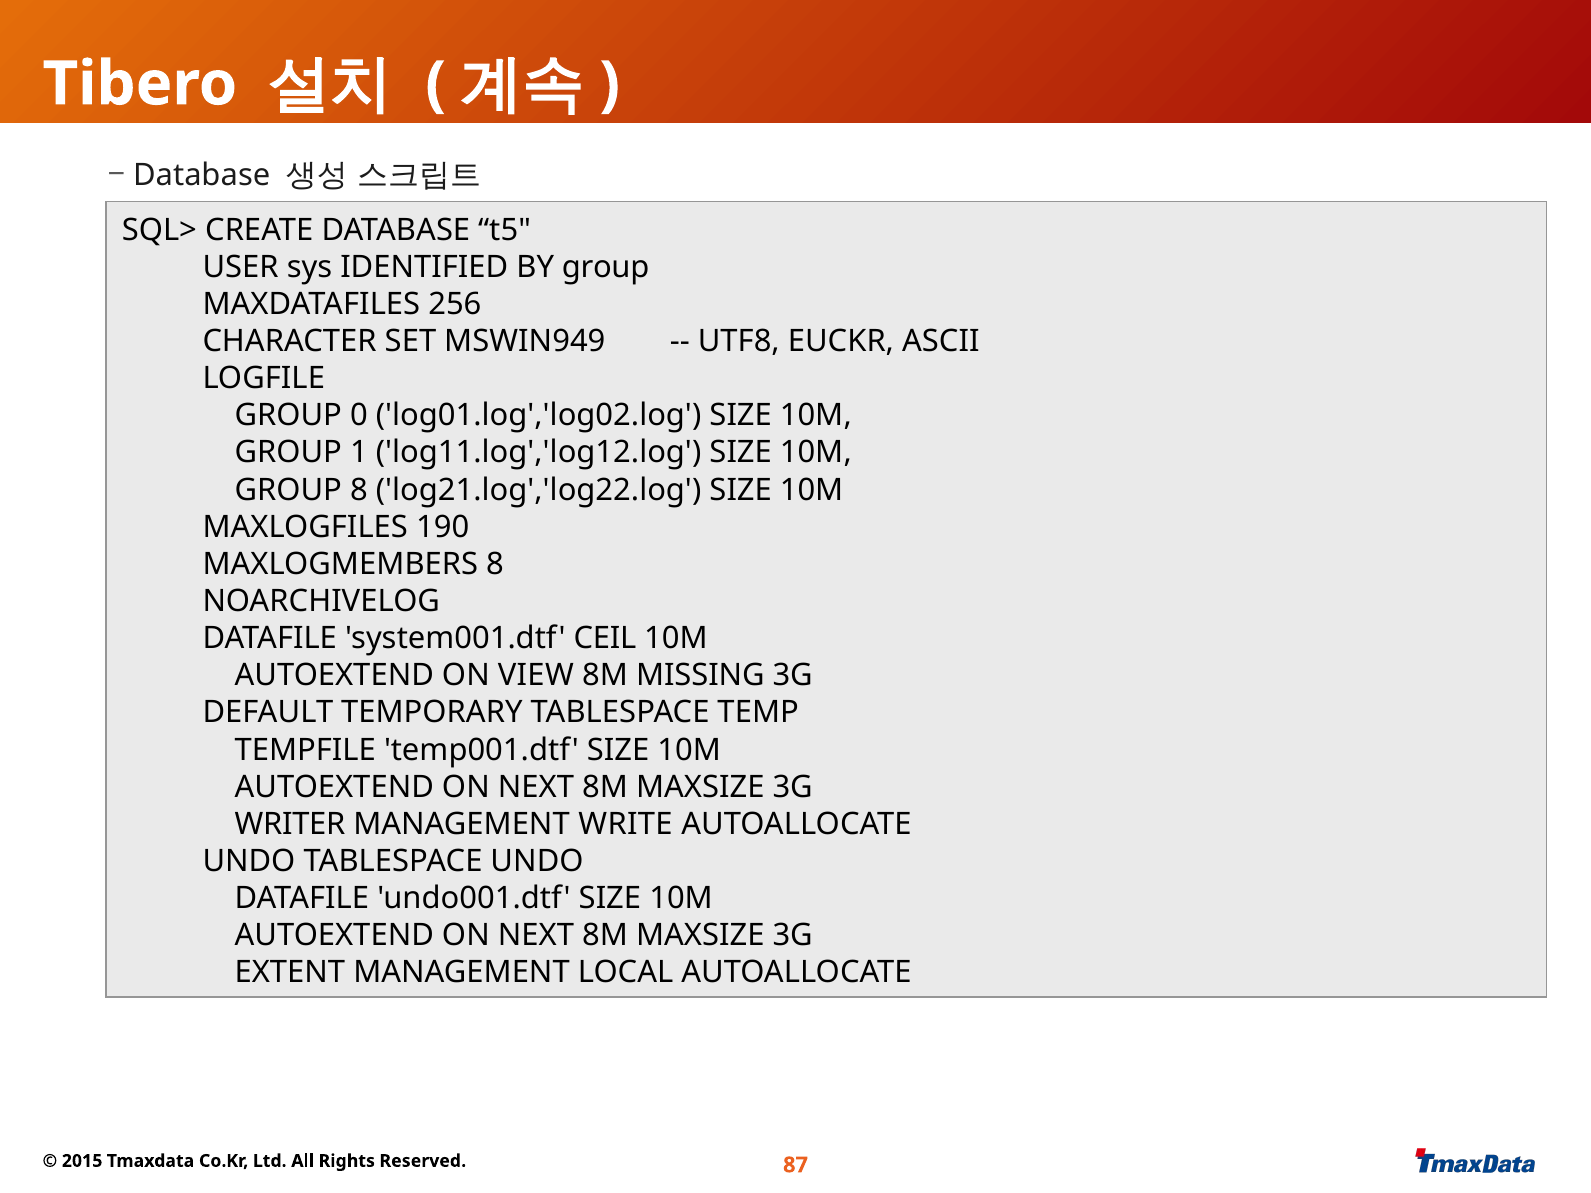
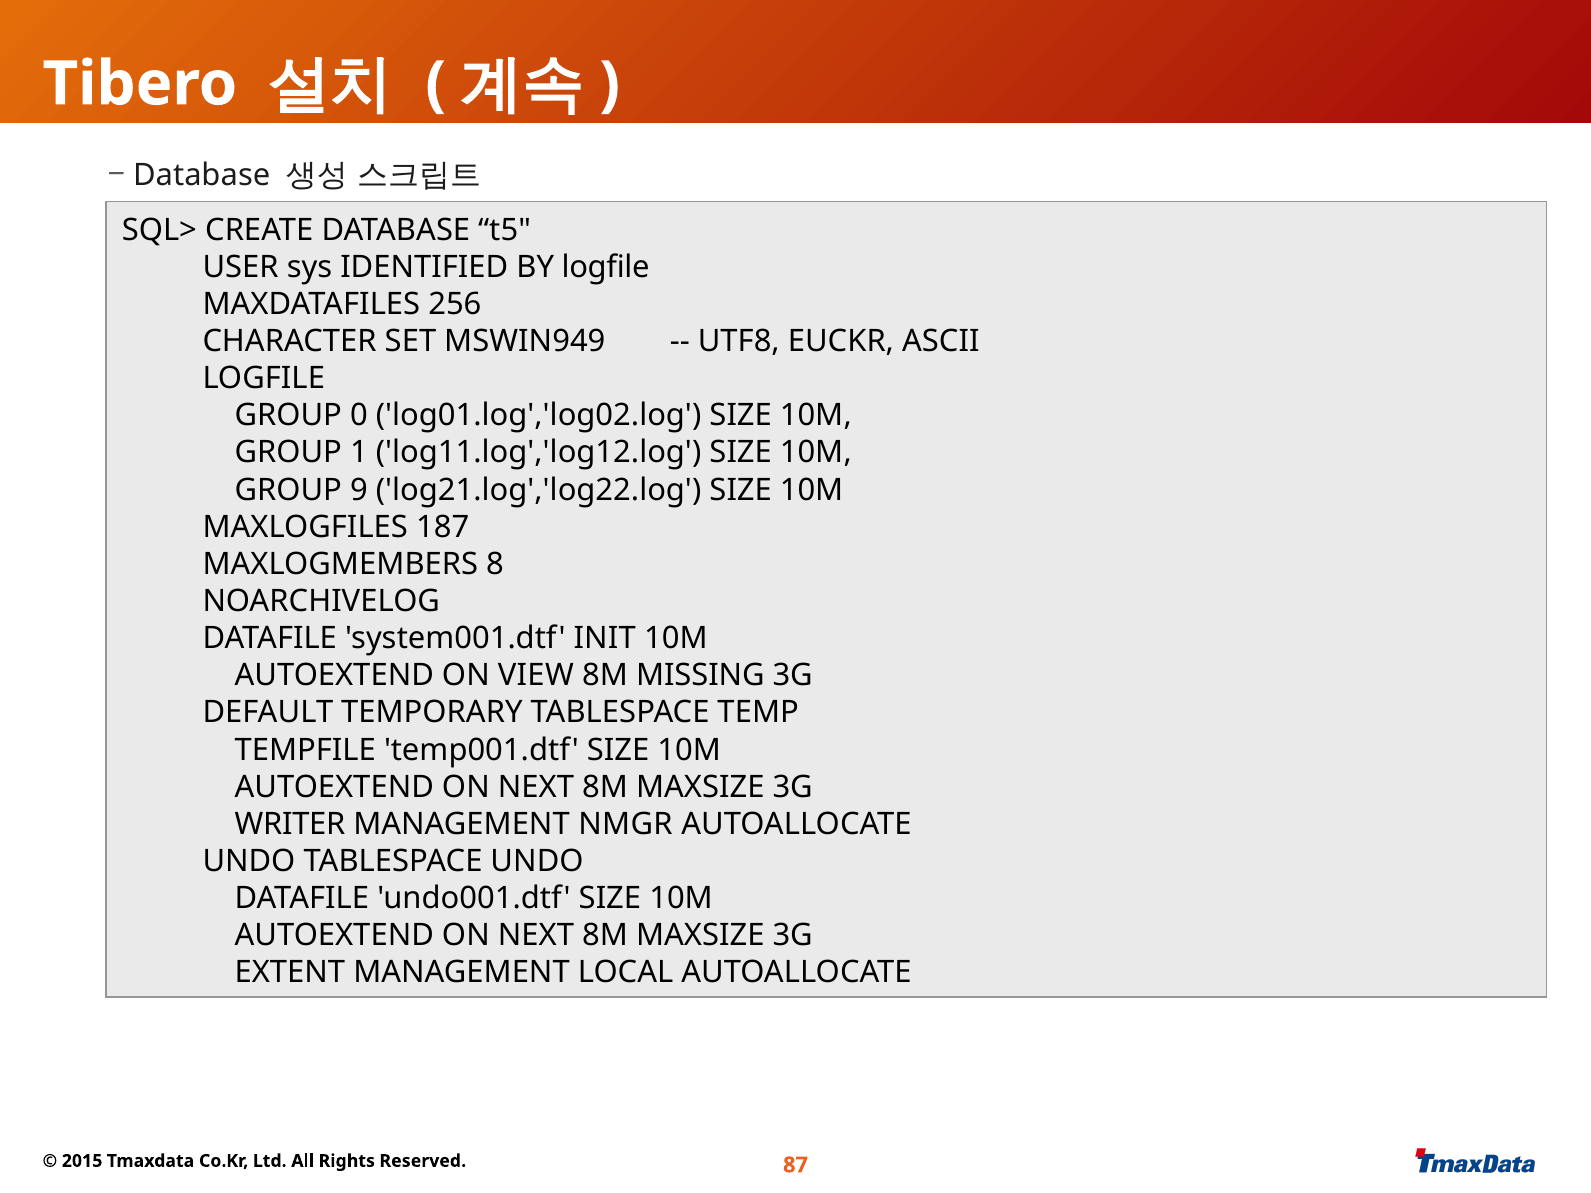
BY group: group -> logfile
GROUP 8: 8 -> 9
190: 190 -> 187
CEIL: CEIL -> INIT
WRITE: WRITE -> NMGR
